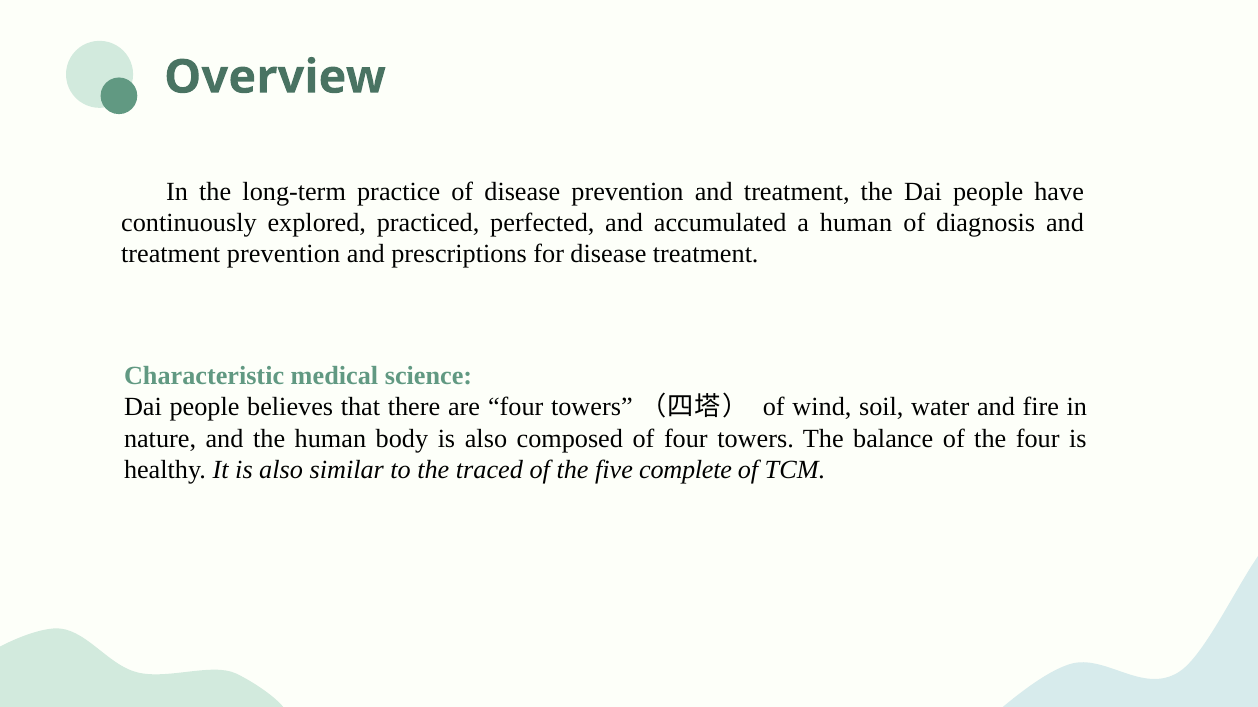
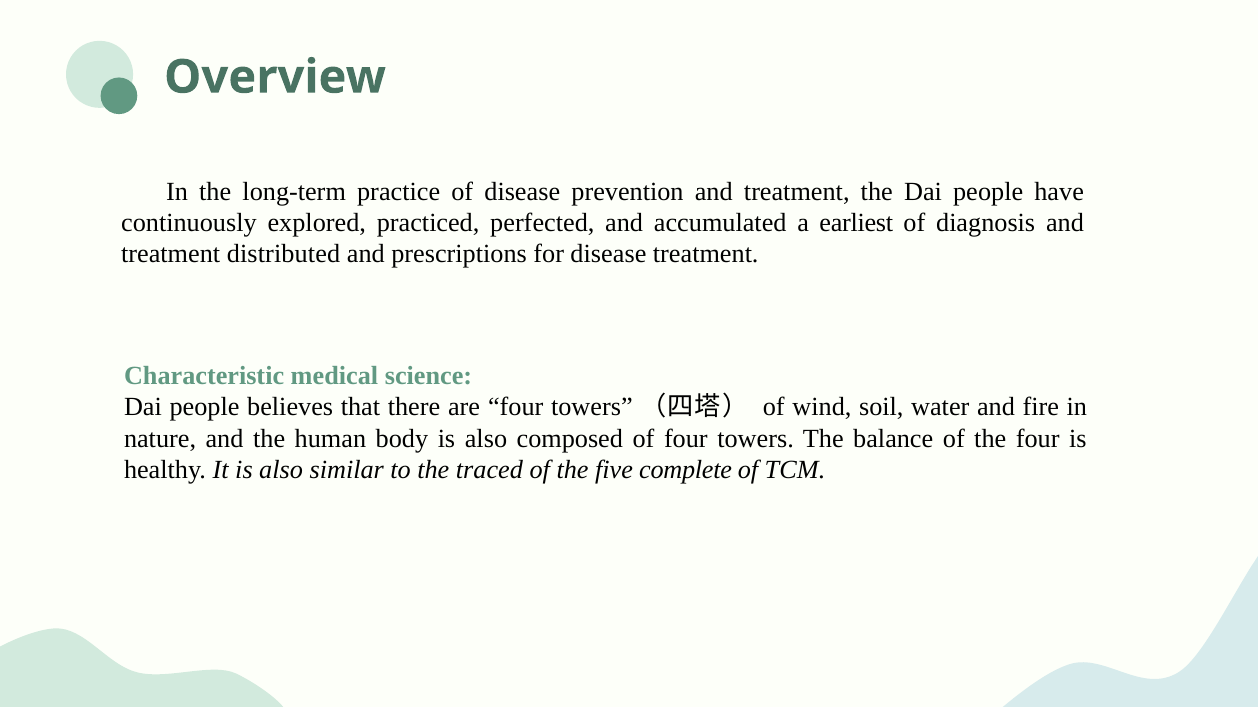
a human: human -> earliest
treatment prevention: prevention -> distributed
